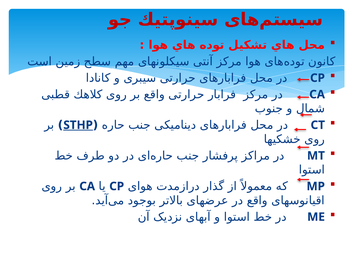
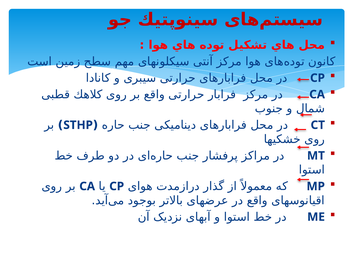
STHP underline: present -> none
